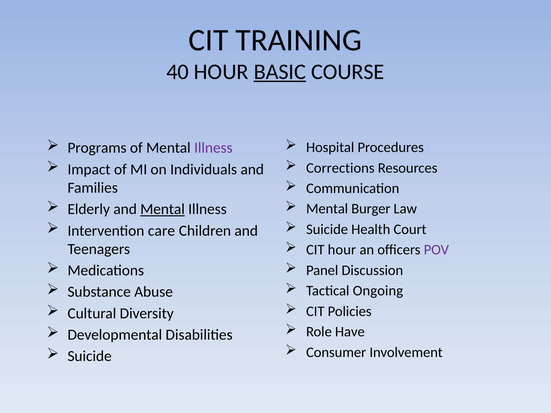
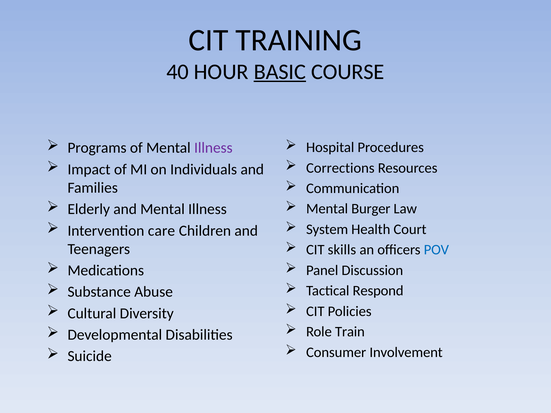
Mental at (163, 209) underline: present -> none
Suicide at (327, 229): Suicide -> System
CIT hour: hour -> skills
POV colour: purple -> blue
Ongoing: Ongoing -> Respond
Have: Have -> Train
